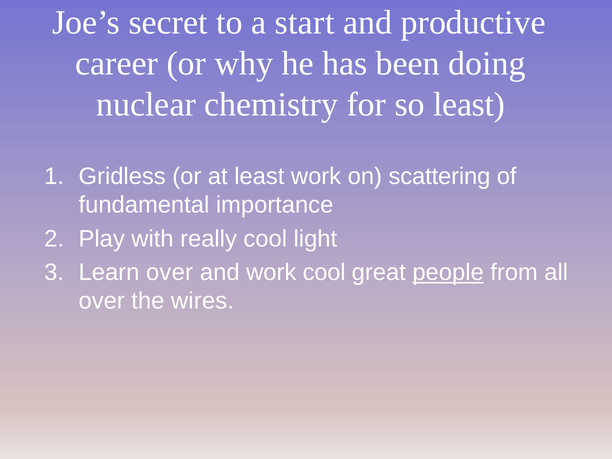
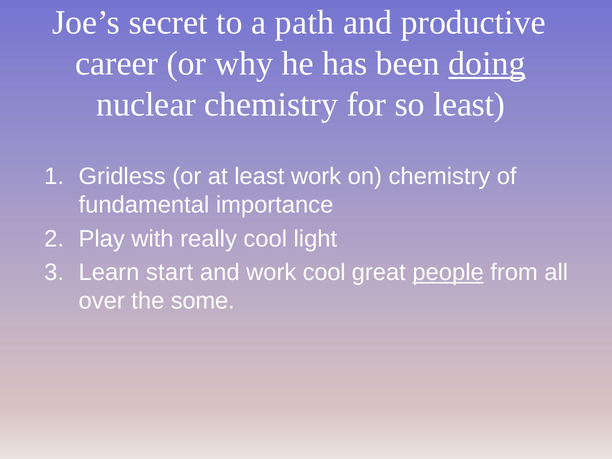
start: start -> path
doing underline: none -> present
on scattering: scattering -> chemistry
Learn over: over -> start
wires: wires -> some
